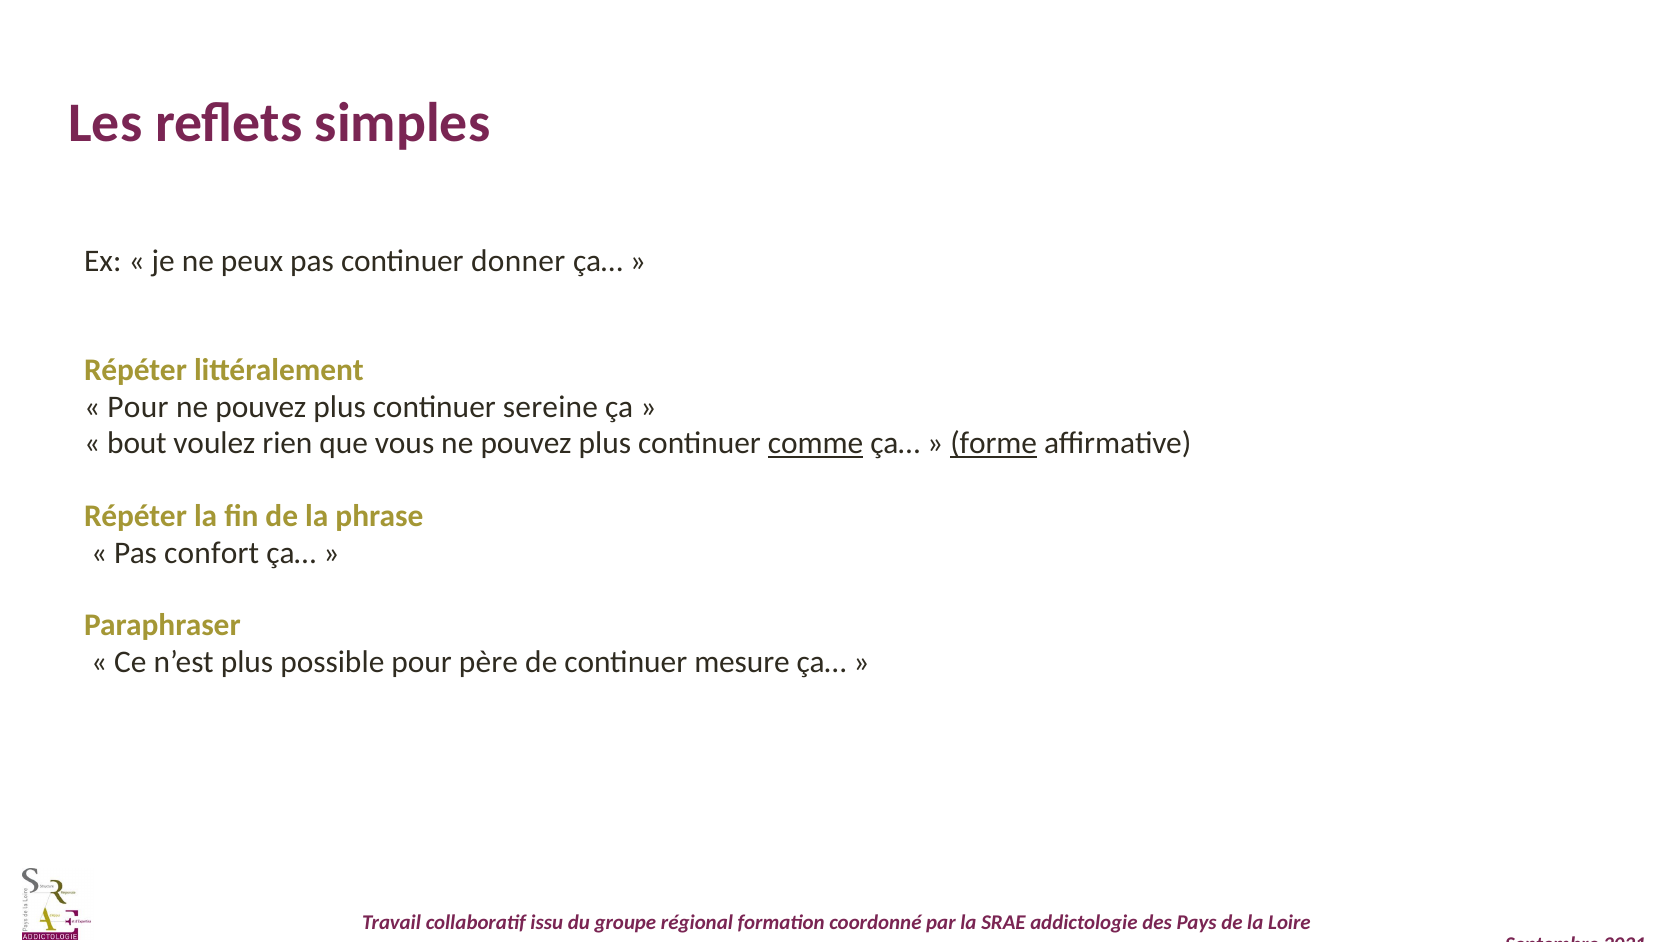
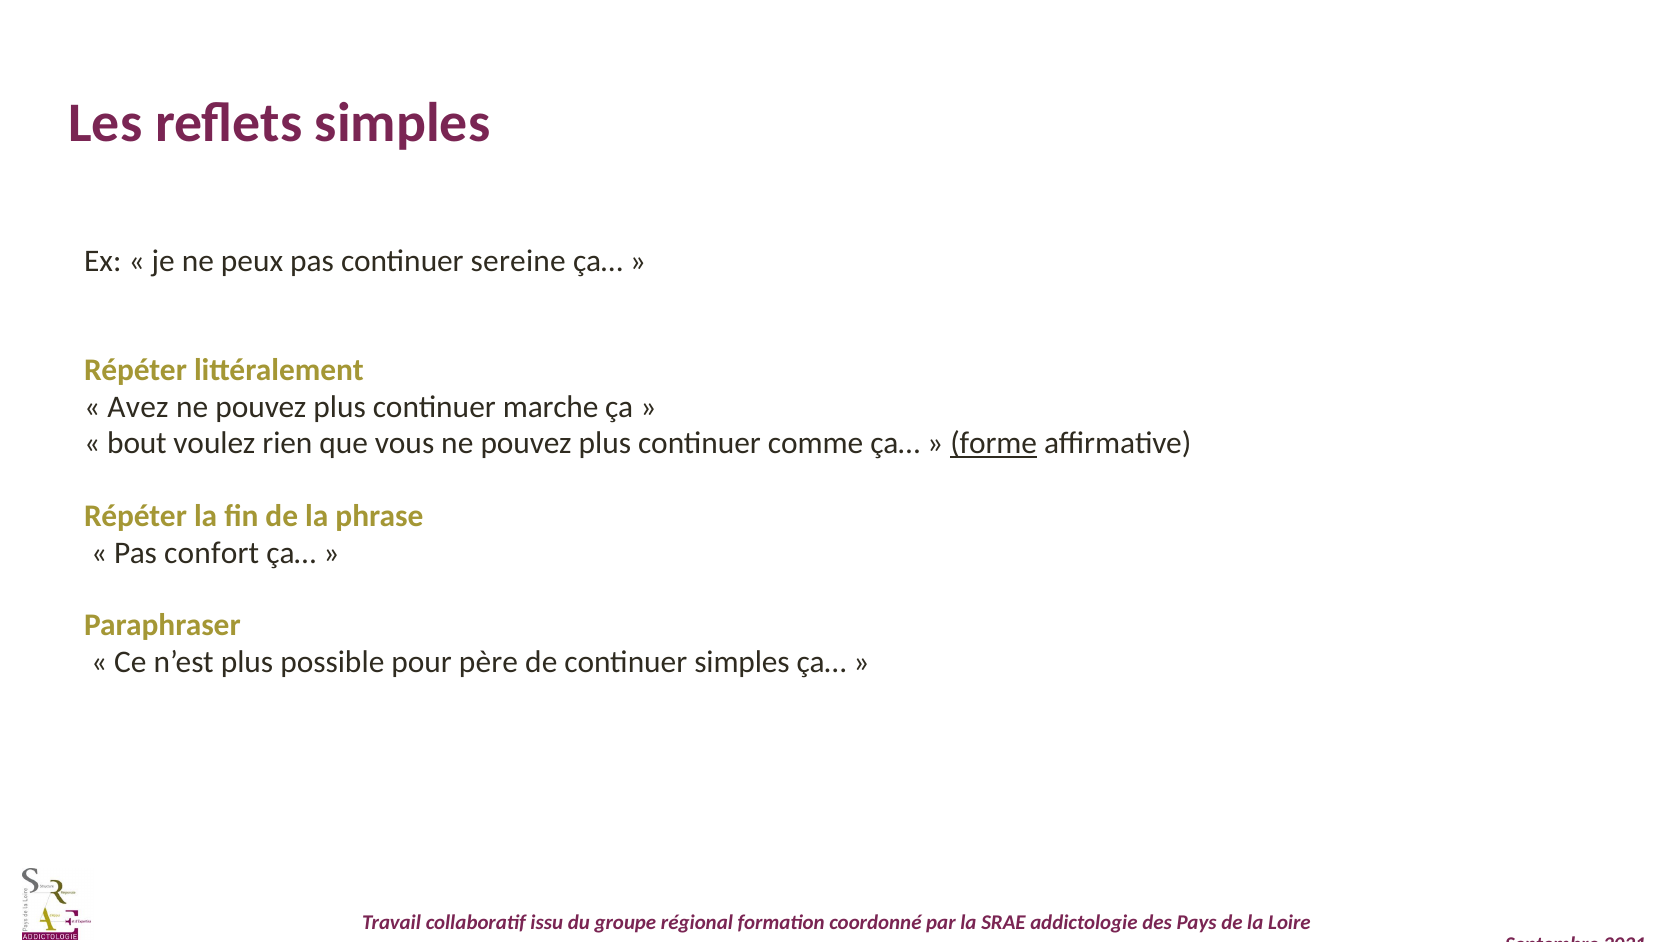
donner: donner -> sereine
Pour at (138, 407): Pour -> Avez
sereine: sereine -> marche
comme underline: present -> none
continuer mesure: mesure -> simples
